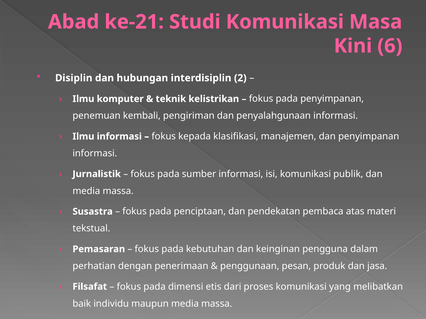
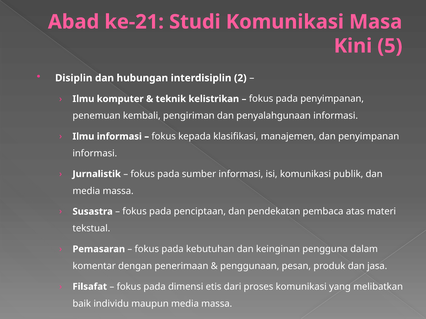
6: 6 -> 5
perhatian: perhatian -> komentar
